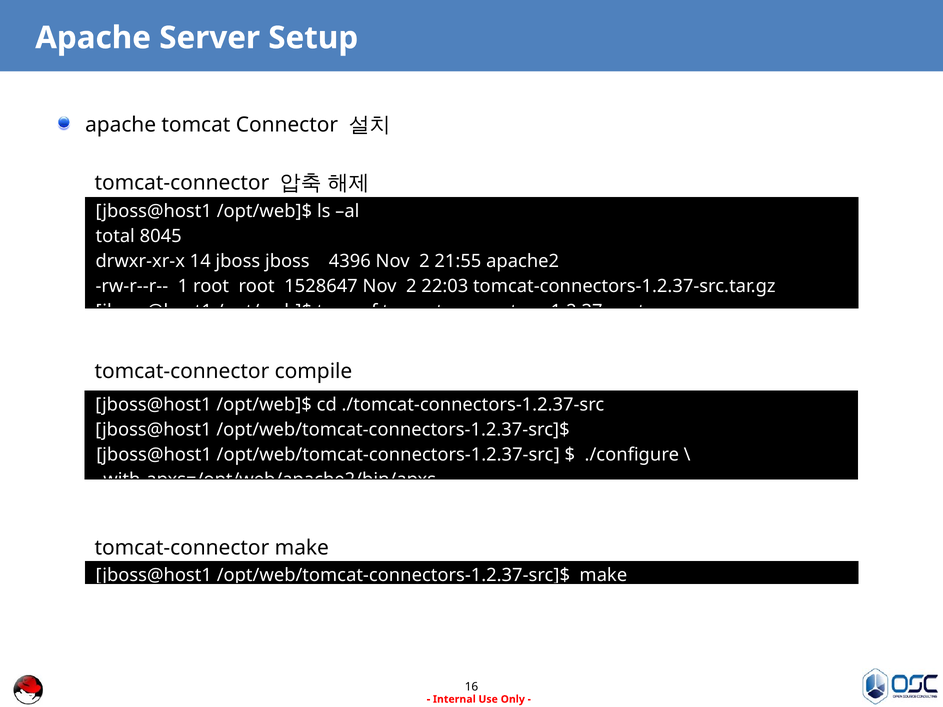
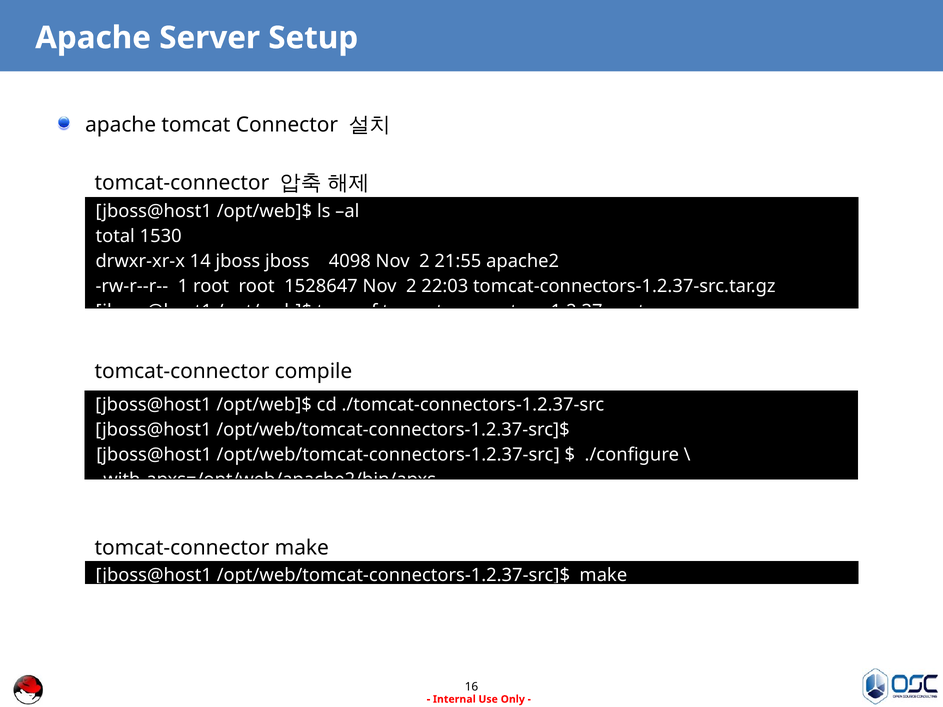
8045: 8045 -> 1530
4396: 4396 -> 4098
